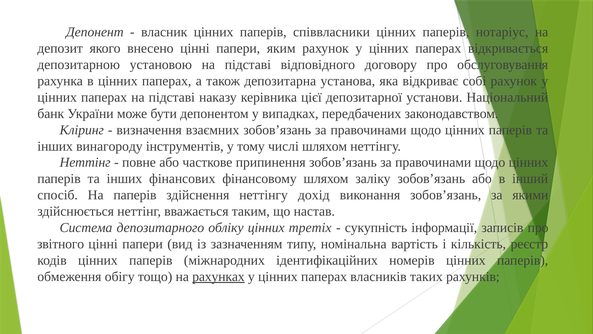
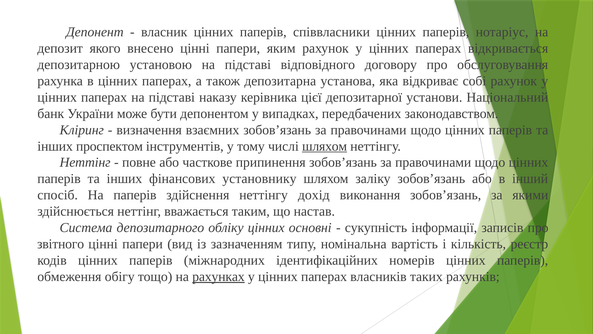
винагороду: винагороду -> проспектом
шляхом at (325, 146) underline: none -> present
фінансовому: фінансовому -> установнику
третіх: третіх -> основні
